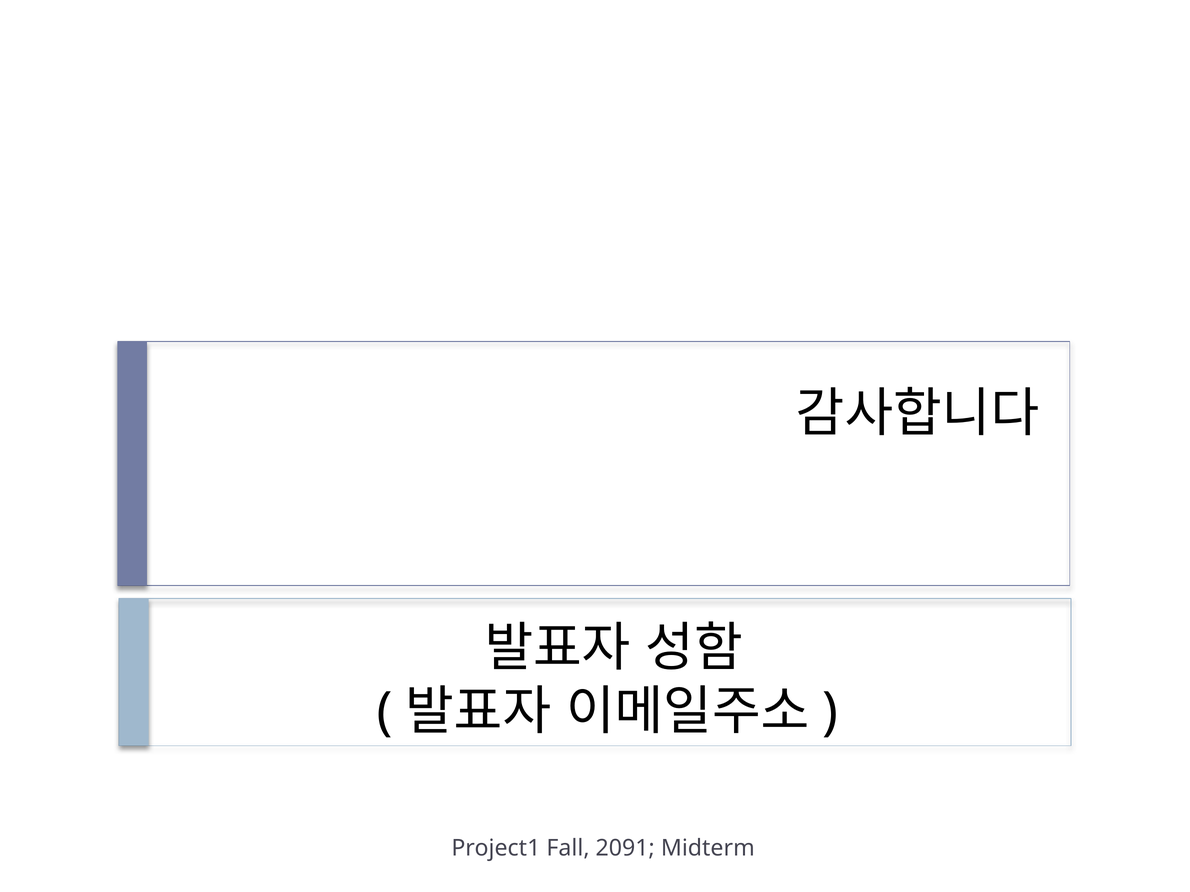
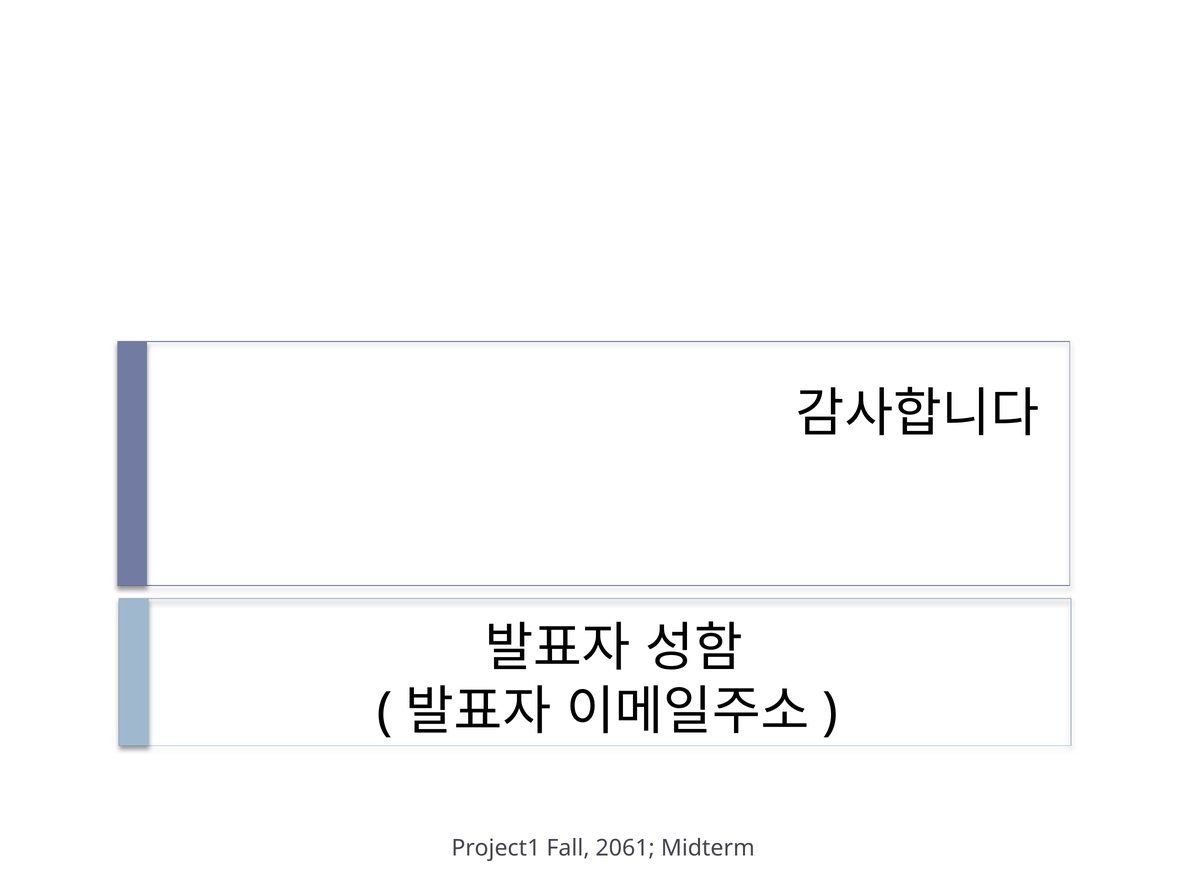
2091: 2091 -> 2061
